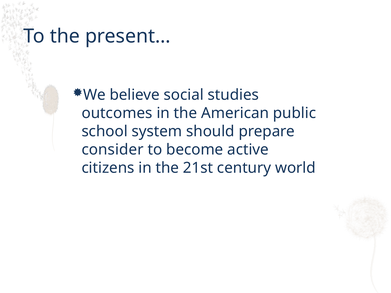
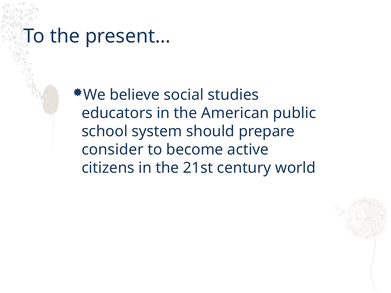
outcomes: outcomes -> educators
